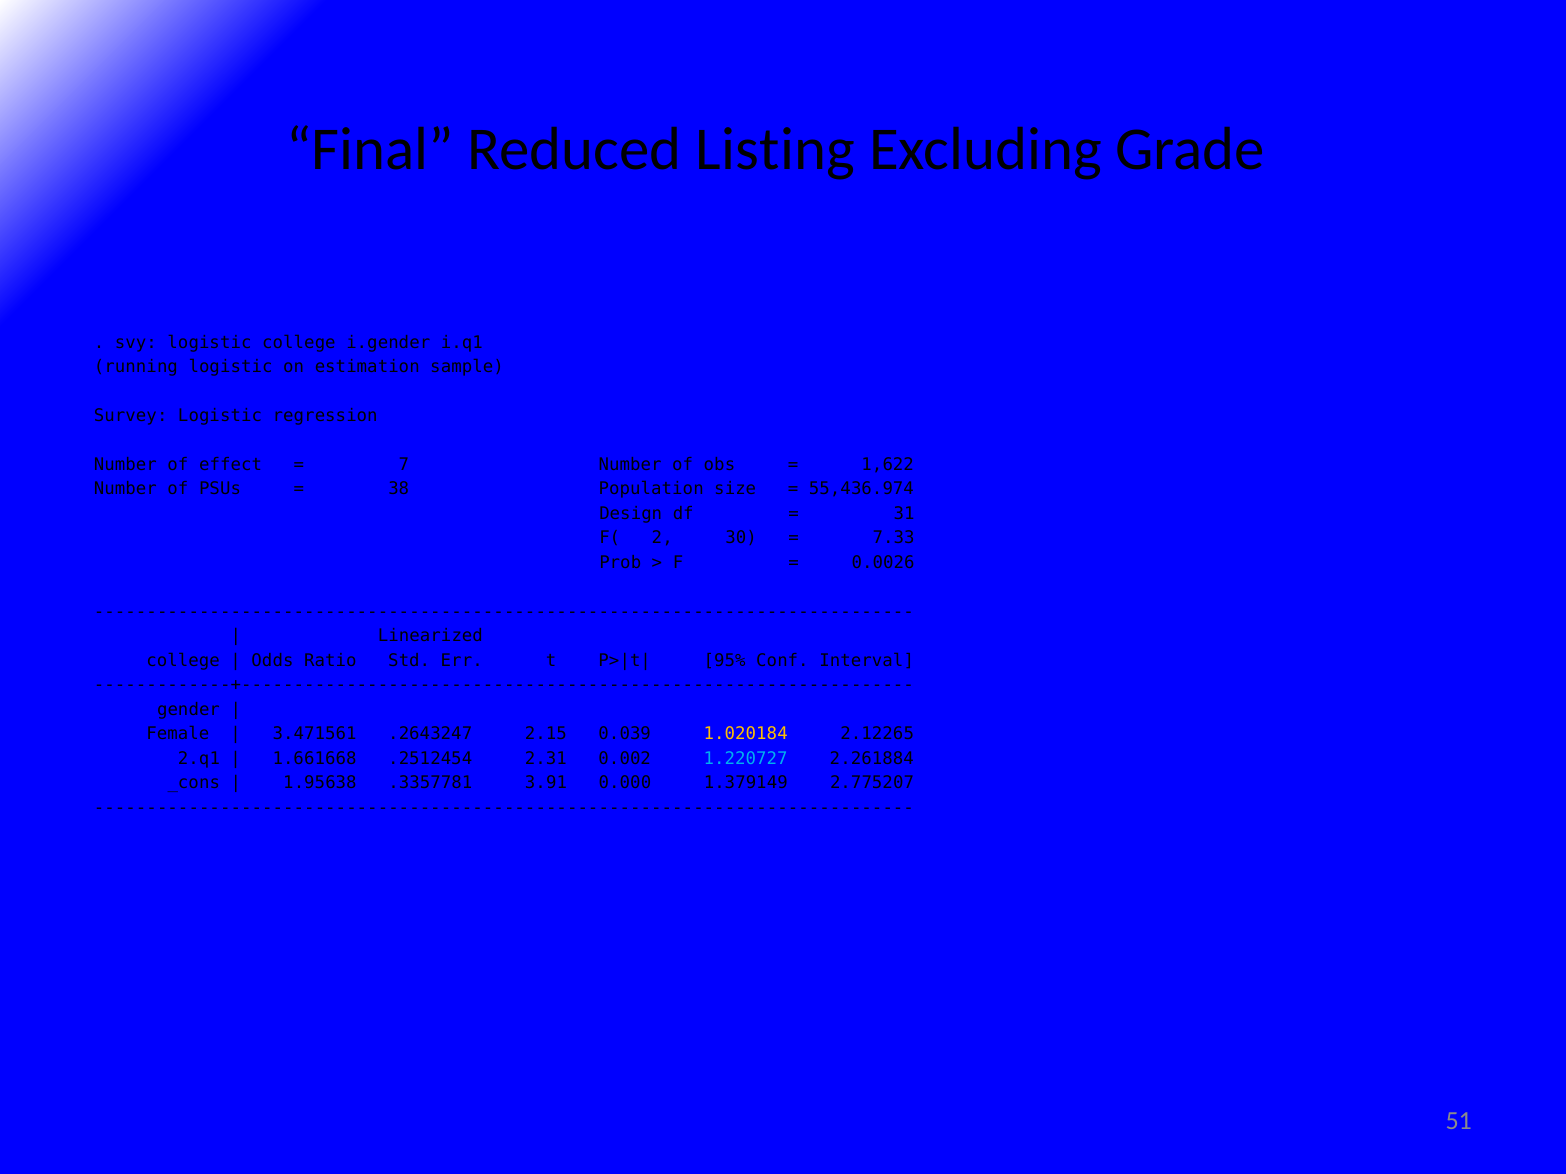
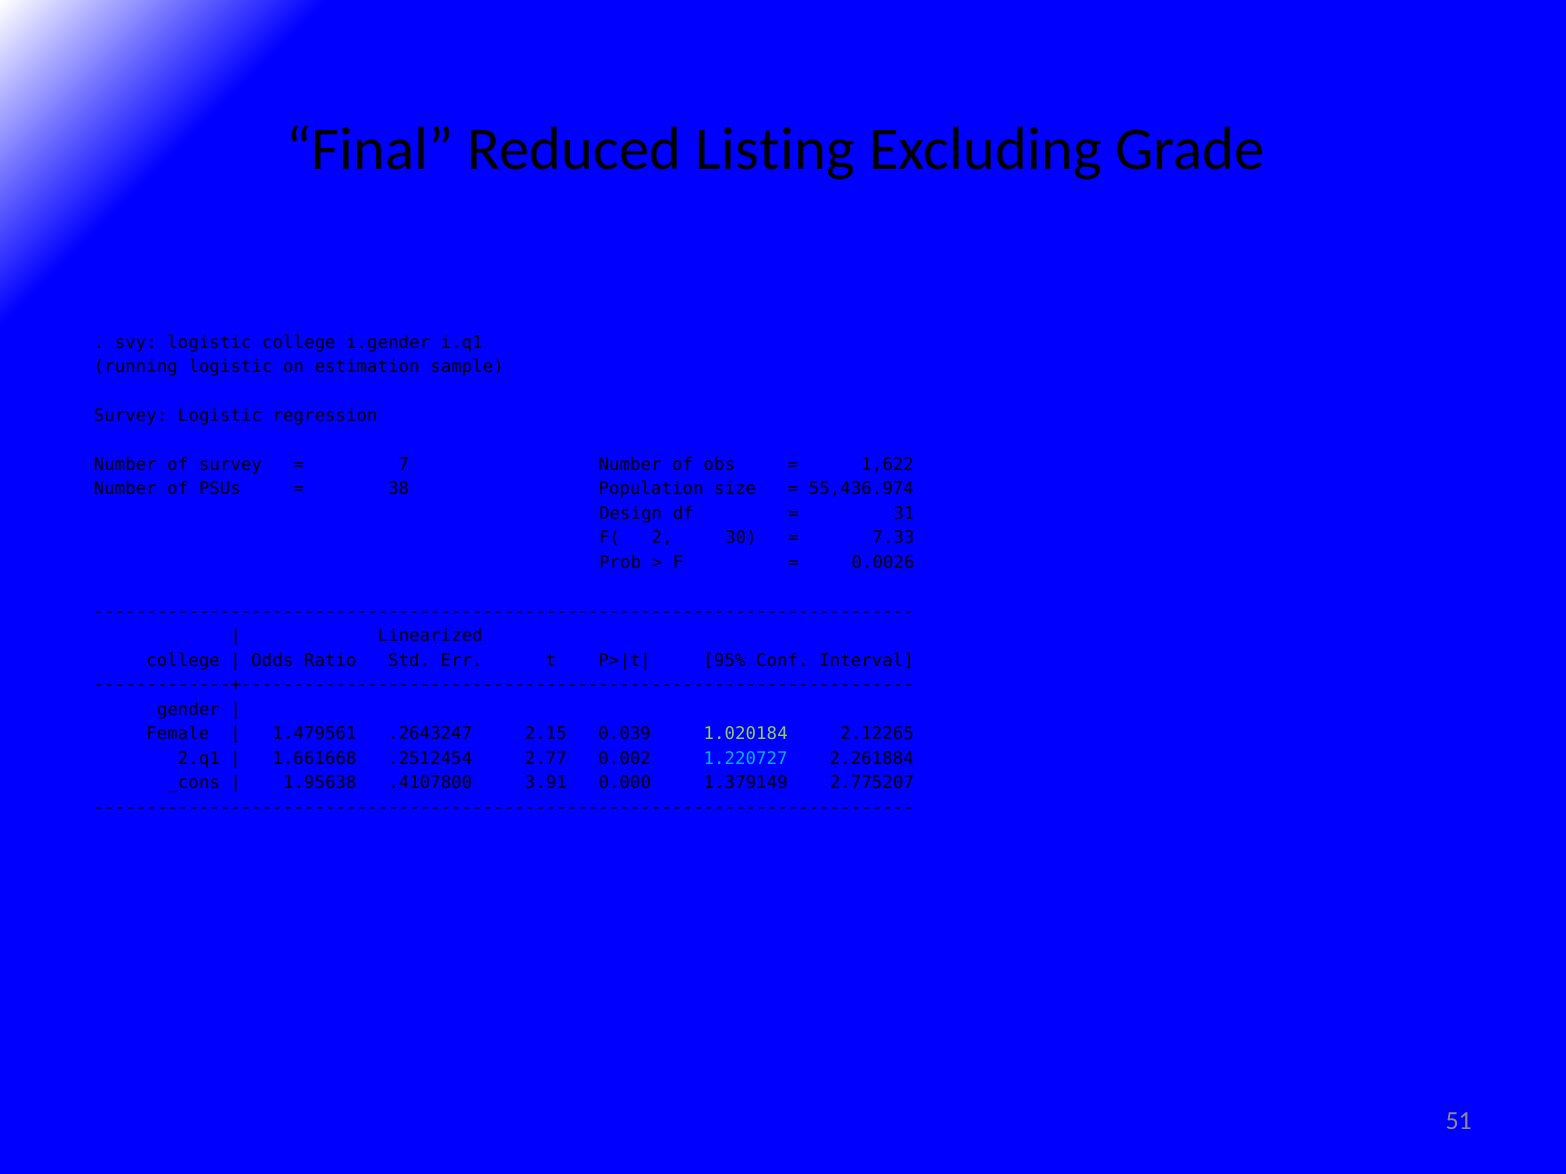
of effect: effect -> survey
3.471561: 3.471561 -> 1.479561
1.020184 colour: yellow -> light green
2.31: 2.31 -> 2.77
.3357781: .3357781 -> .4107800
